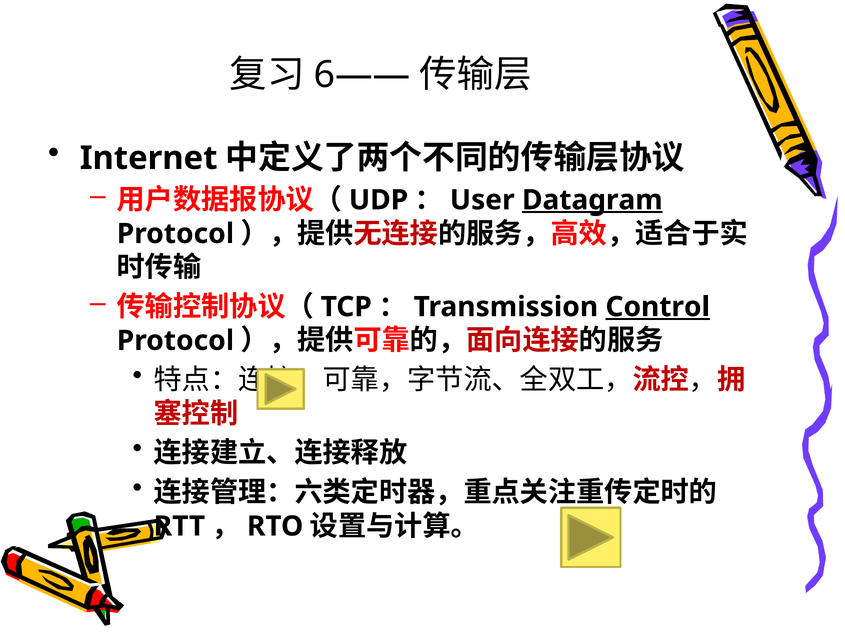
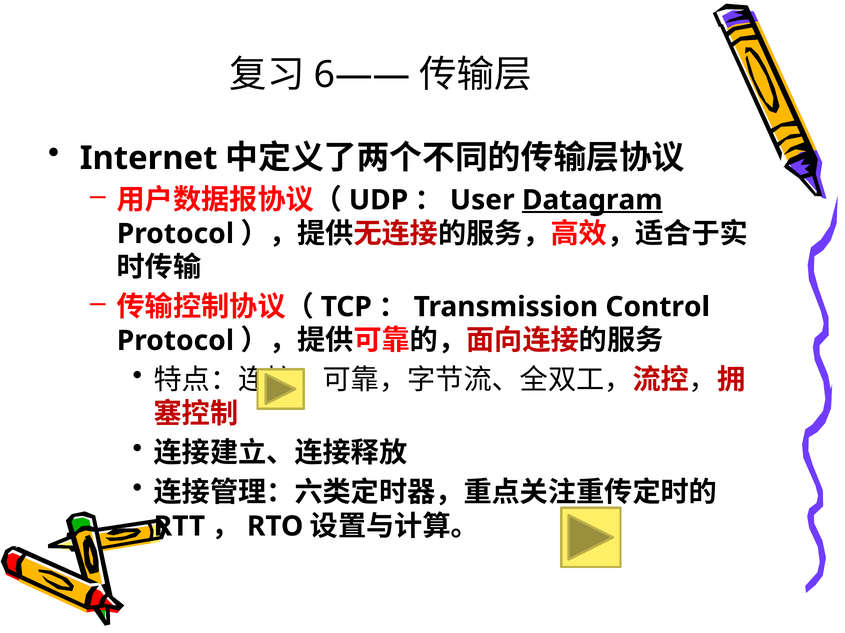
Control underline: present -> none
